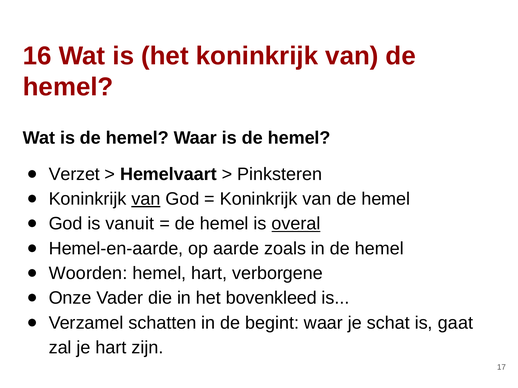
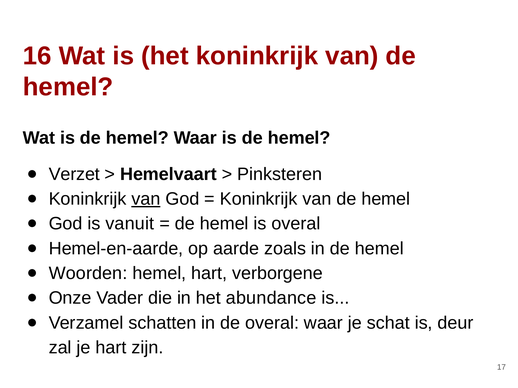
overal at (296, 224) underline: present -> none
bovenkleed: bovenkleed -> abundance
de begint: begint -> overal
gaat: gaat -> deur
